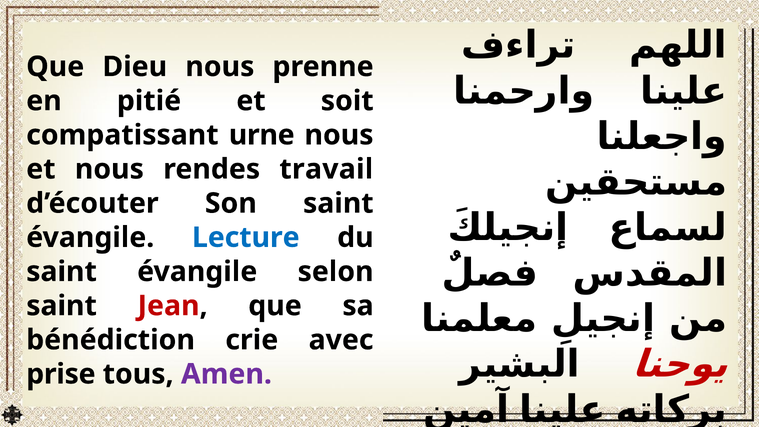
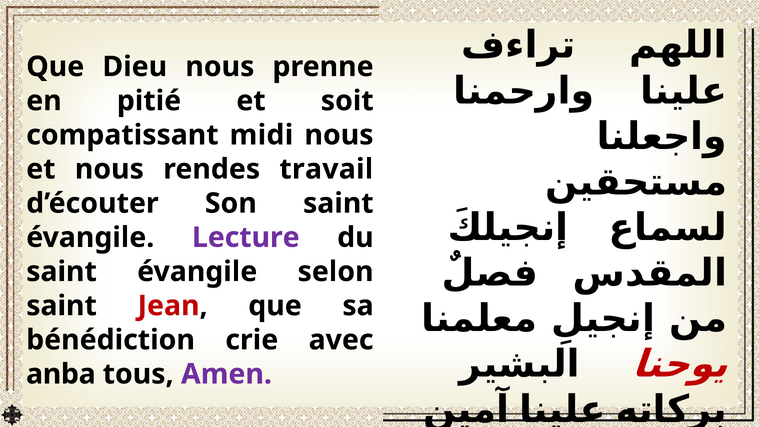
urne: urne -> midi
Lecture colour: blue -> purple
prise: prise -> anba
